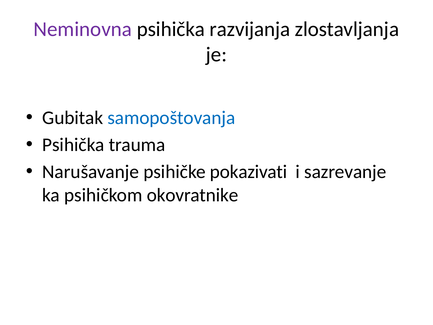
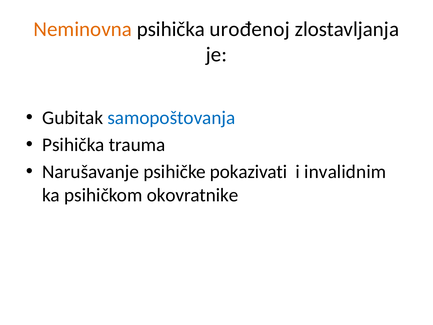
Neminovna colour: purple -> orange
razvijanja: razvijanja -> urođenoj
sazrevanje: sazrevanje -> invalidnim
